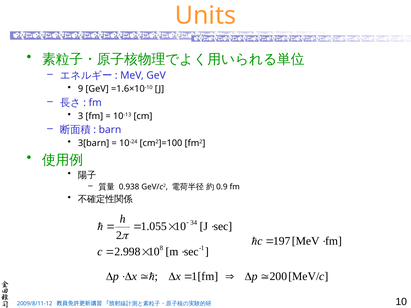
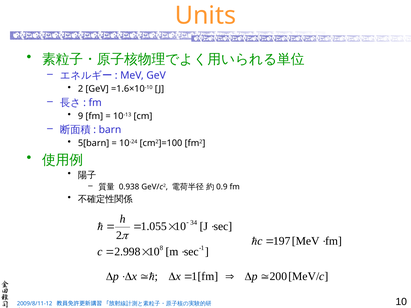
9 at (81, 89): 9 -> 2
3: 3 -> 9
3[barn: 3[barn -> 5[barn
